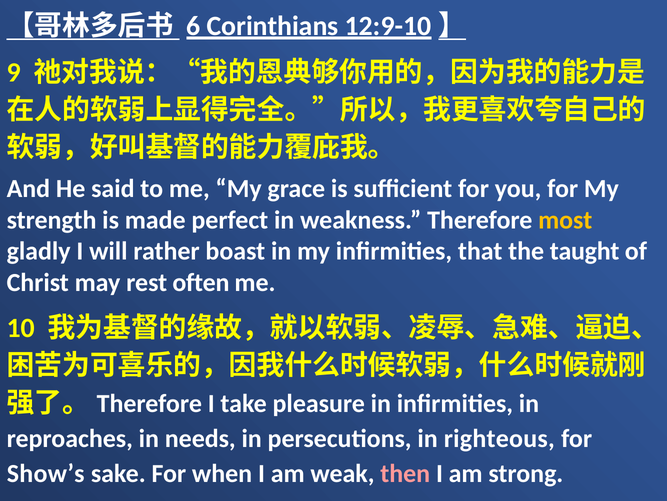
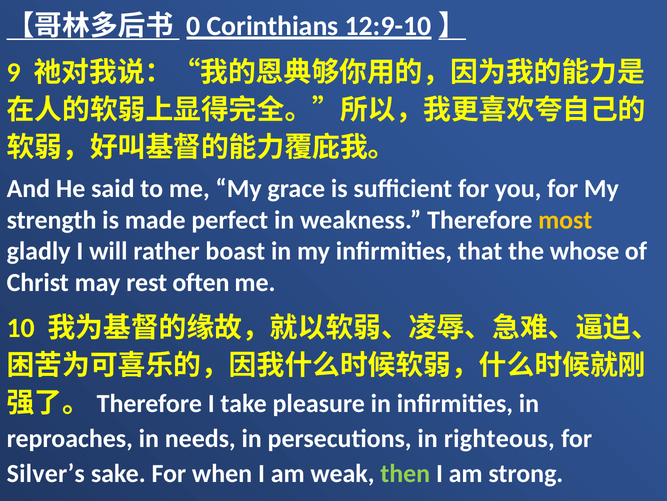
6: 6 -> 0
taught: taught -> whose
Show’s: Show’s -> Silver’s
then colour: pink -> light green
